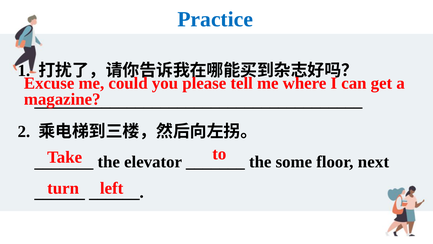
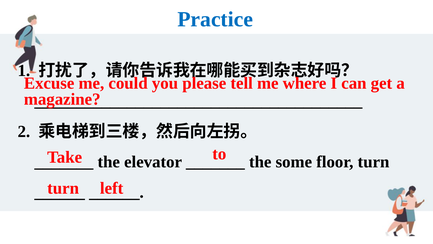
floor next: next -> turn
